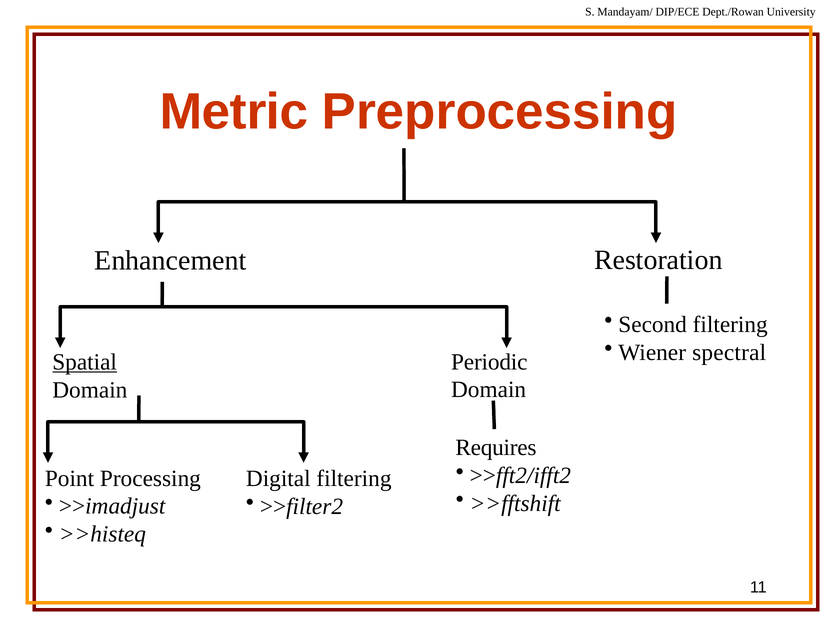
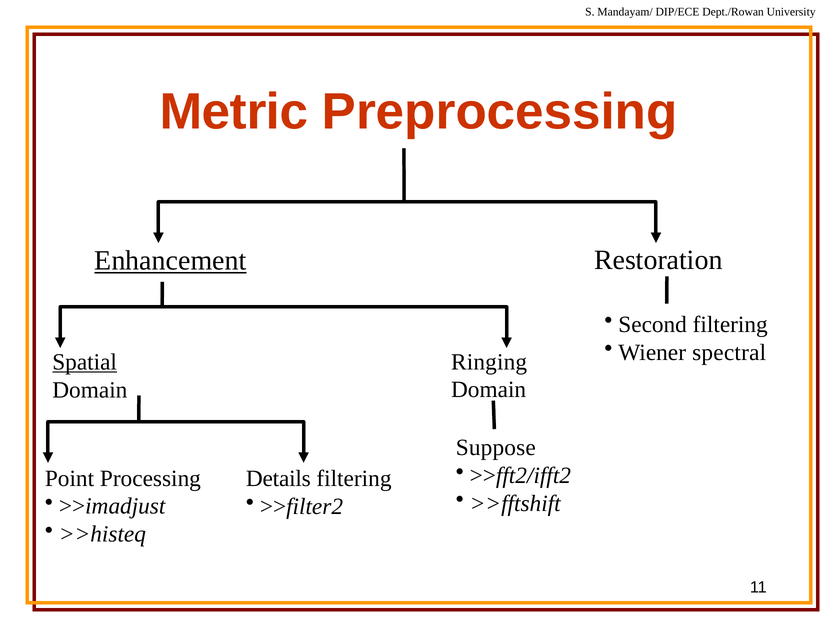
Enhancement underline: none -> present
Periodic: Periodic -> Ringing
Requires: Requires -> Suppose
Digital: Digital -> Details
